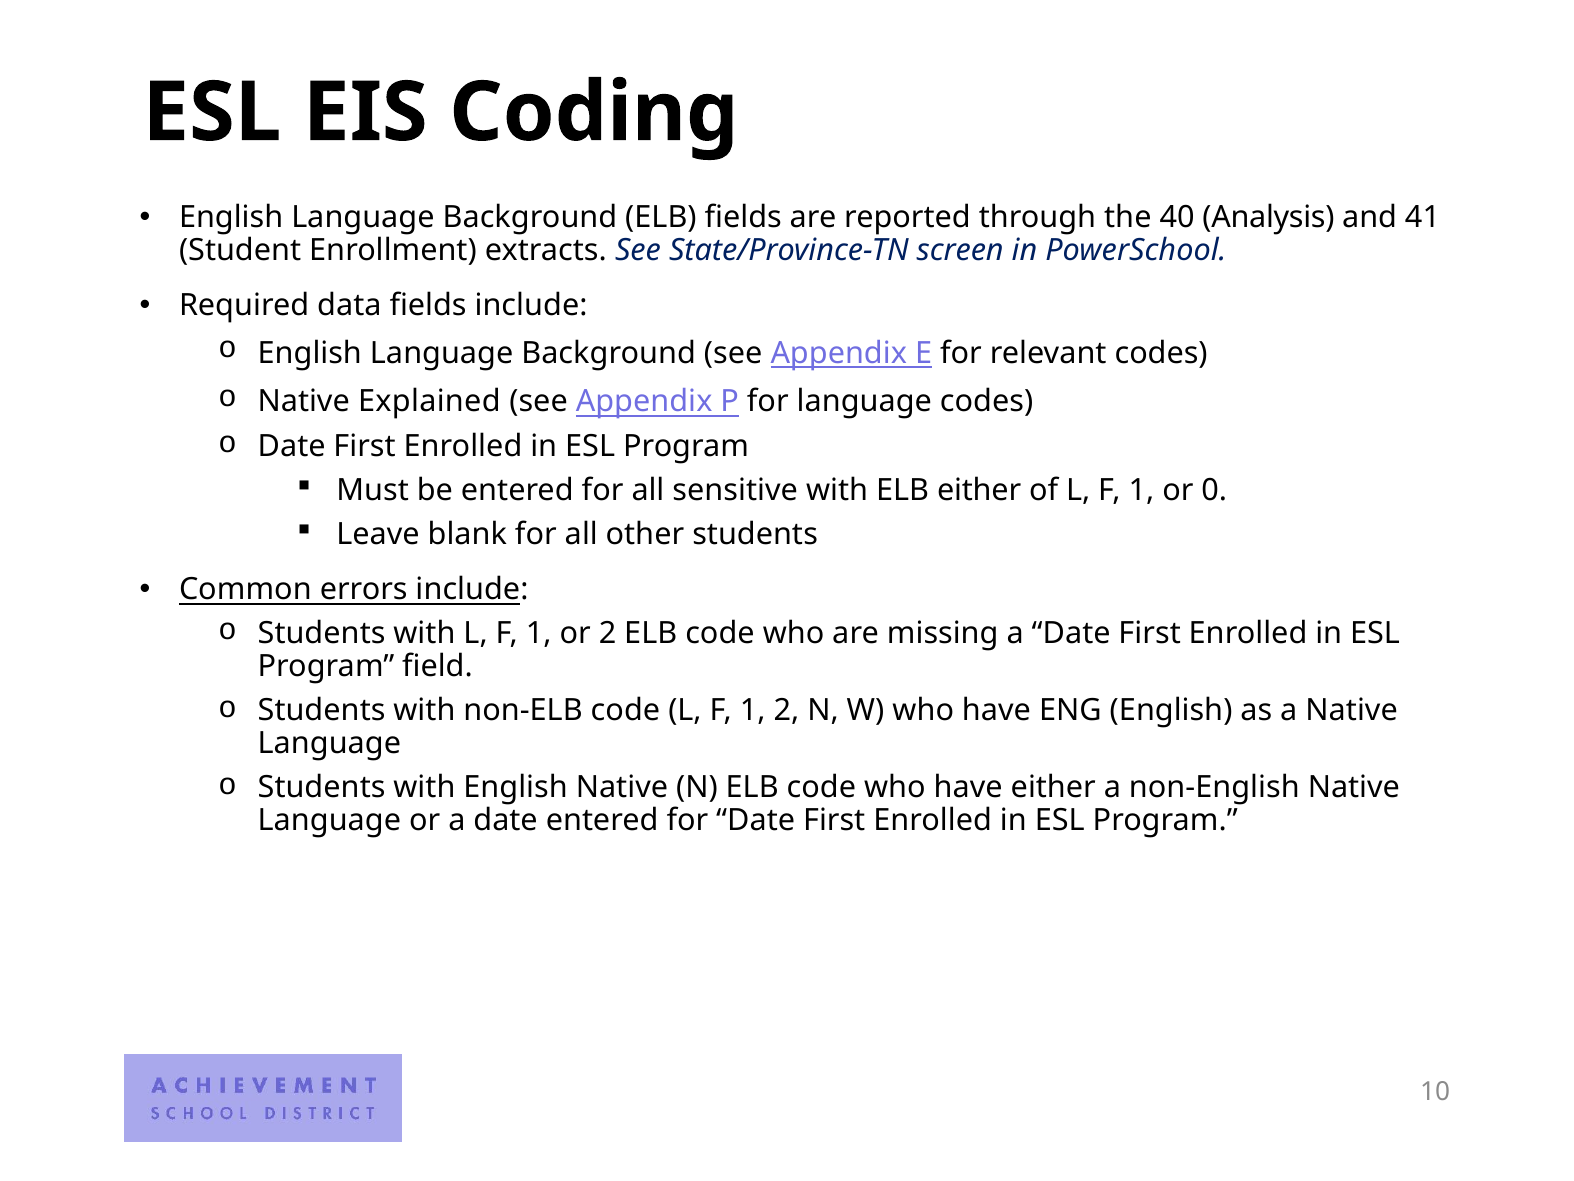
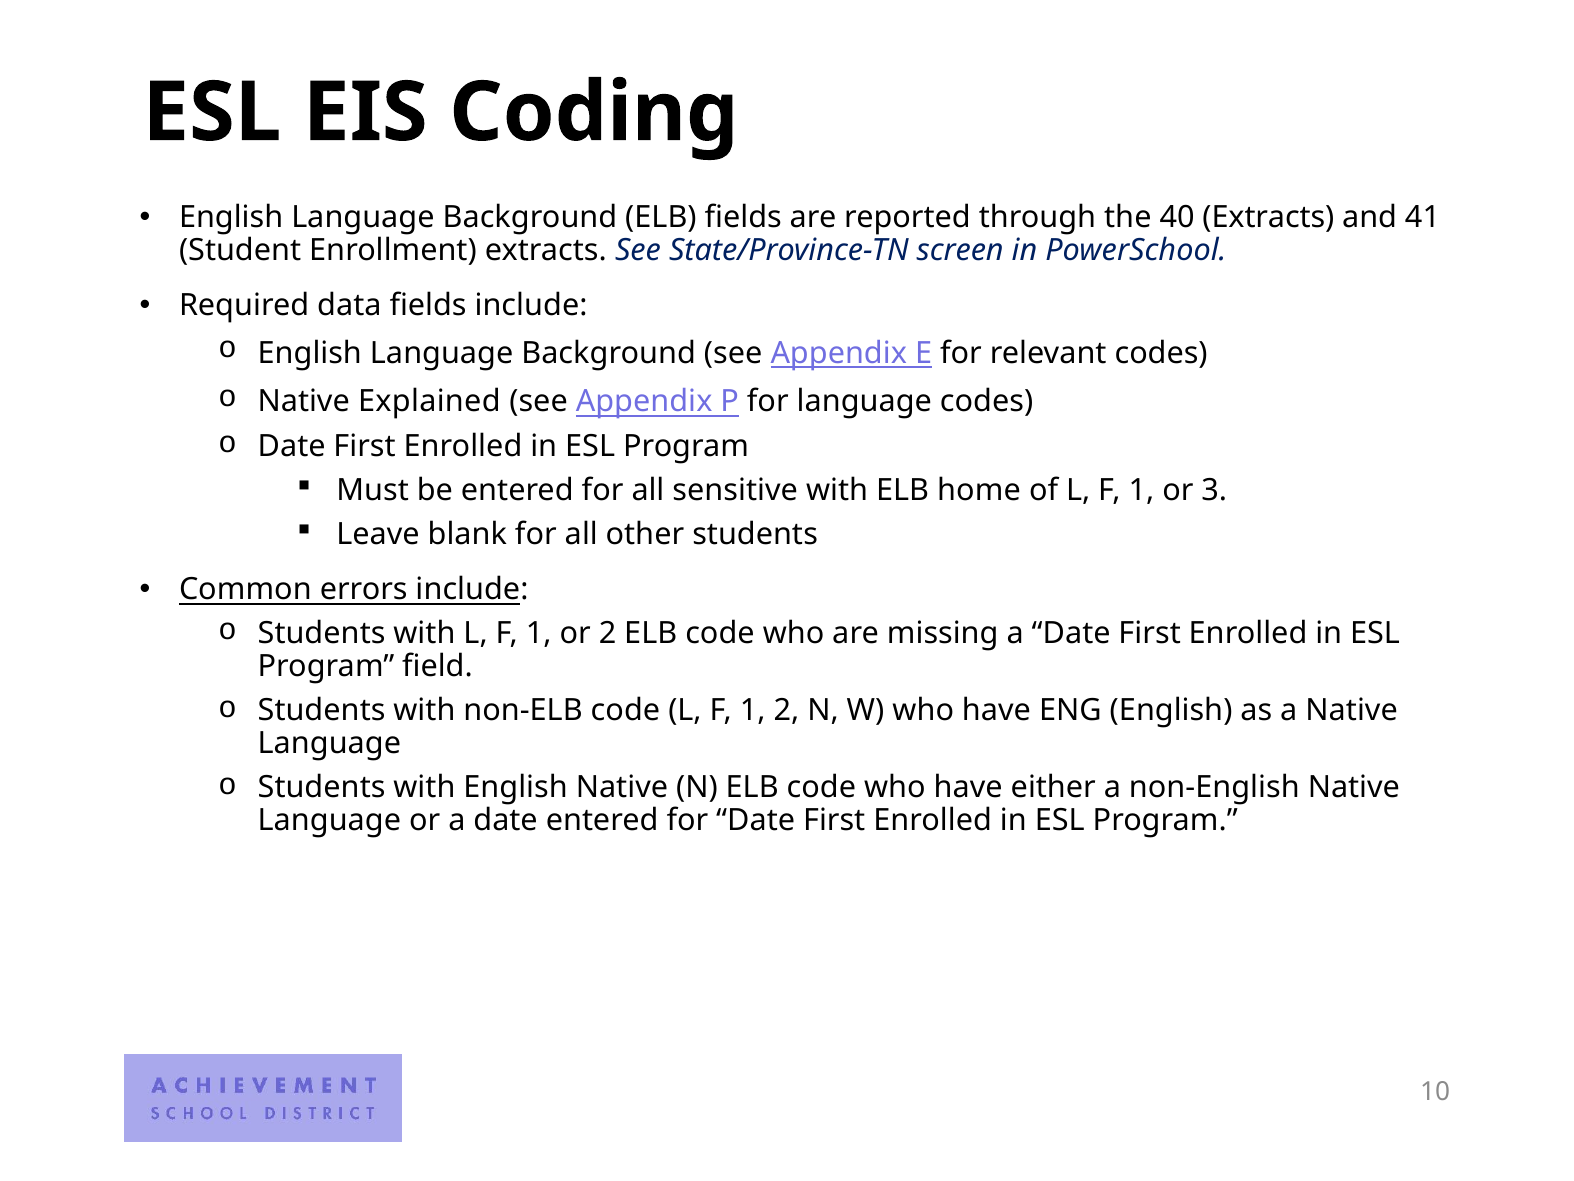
40 Analysis: Analysis -> Extracts
ELB either: either -> home
0: 0 -> 3
